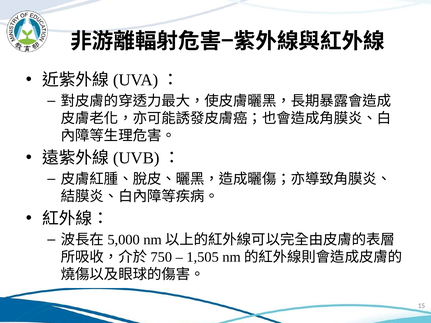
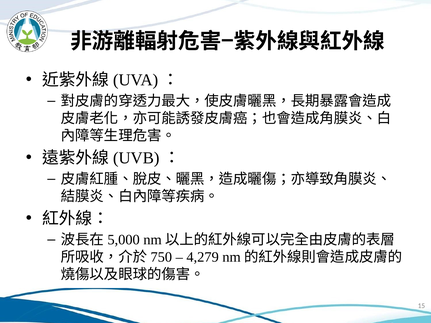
1,505: 1,505 -> 4,279
